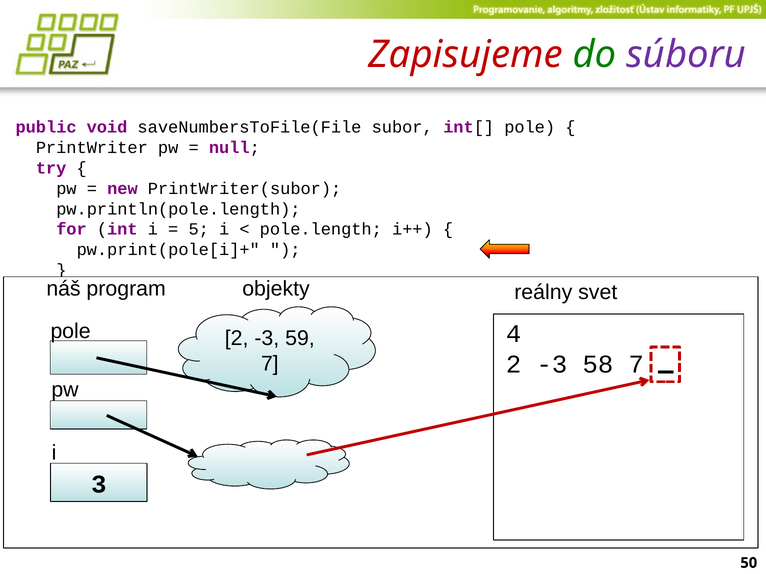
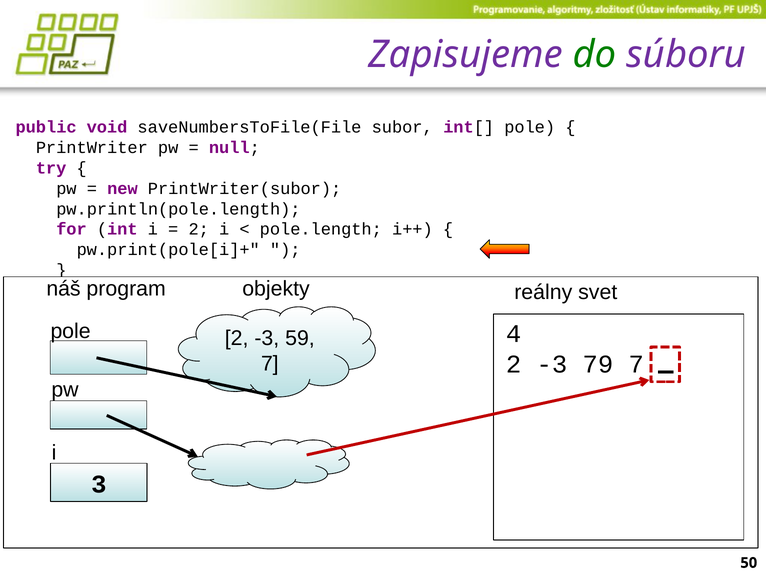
Zapisujeme colour: red -> purple
5 at (199, 229): 5 -> 2
58: 58 -> 79
